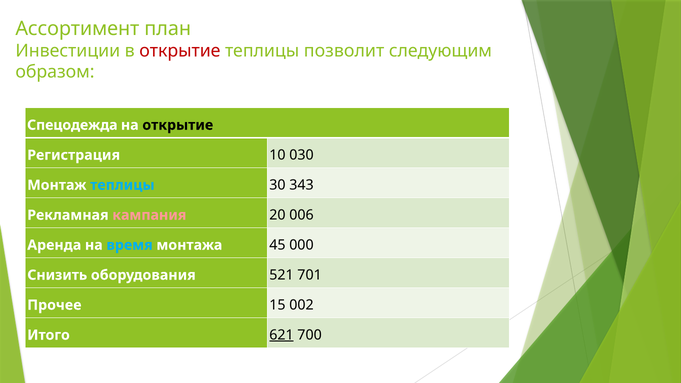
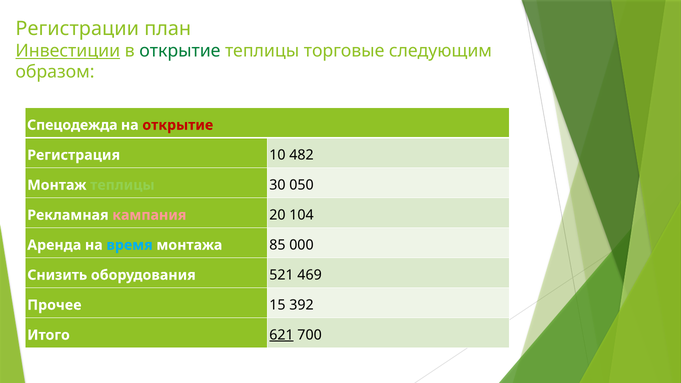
Ассортимент: Ассортимент -> Регистрации
Инвестиции underline: none -> present
открытие at (180, 51) colour: red -> green
позволит: позволит -> торговые
открытие at (178, 125) colour: black -> red
030: 030 -> 482
теплицы at (122, 185) colour: light blue -> light green
343: 343 -> 050
006: 006 -> 104
45: 45 -> 85
701: 701 -> 469
002: 002 -> 392
